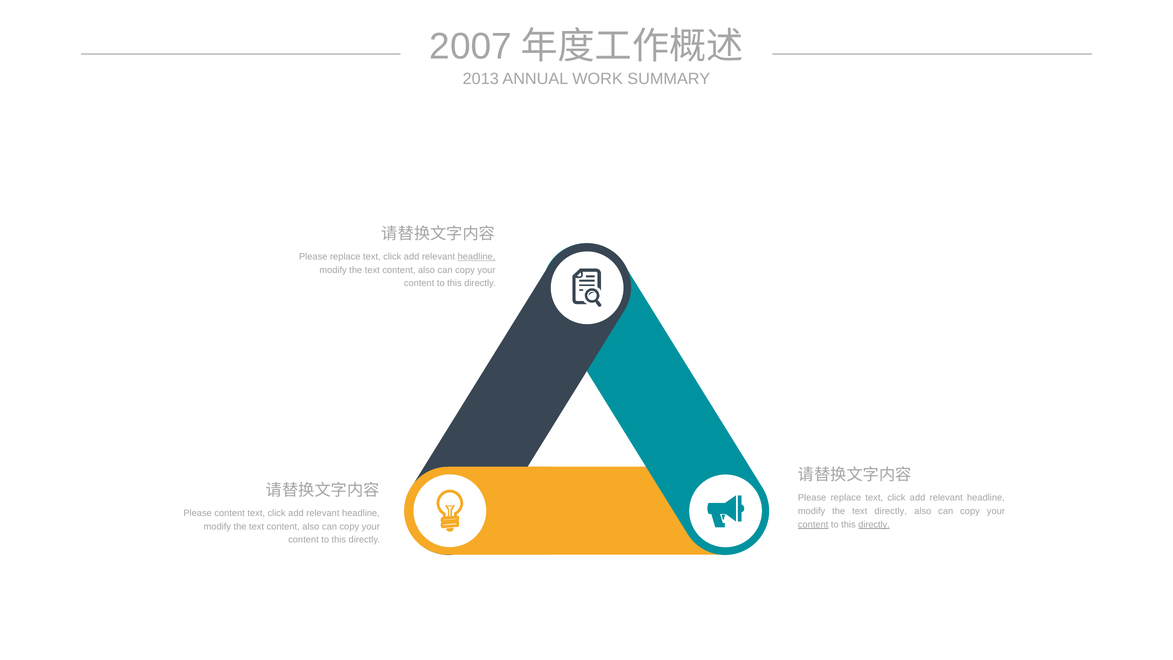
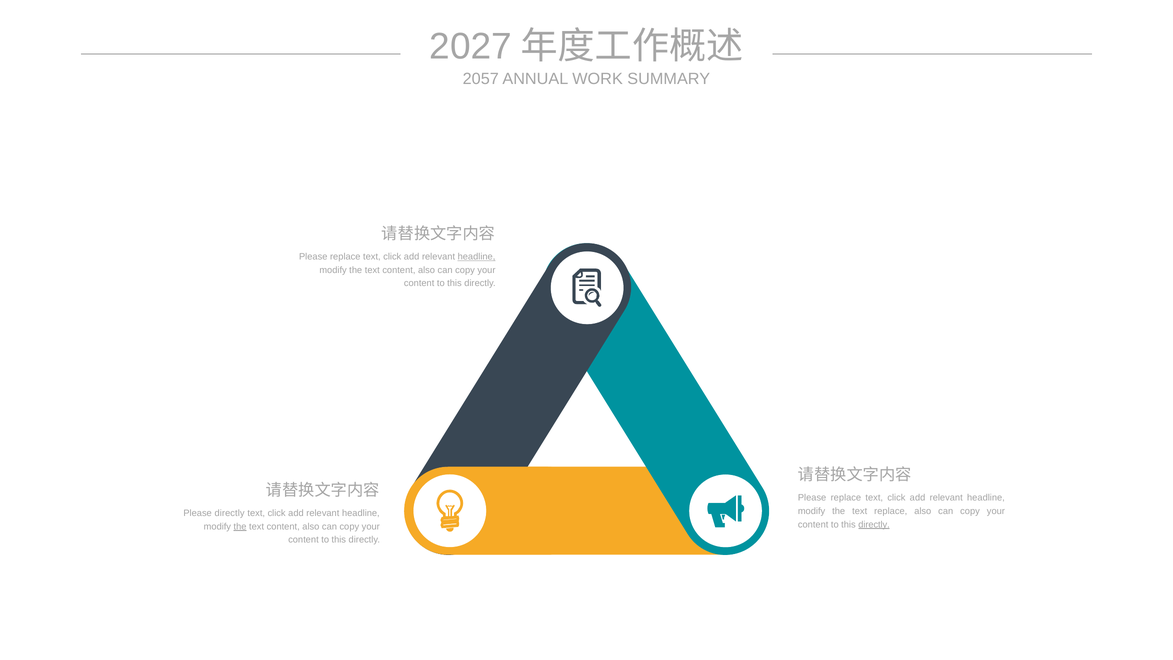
2007: 2007 -> 2027
2013: 2013 -> 2057
text directly: directly -> replace
Please content: content -> directly
content at (813, 524) underline: present -> none
the at (240, 526) underline: none -> present
